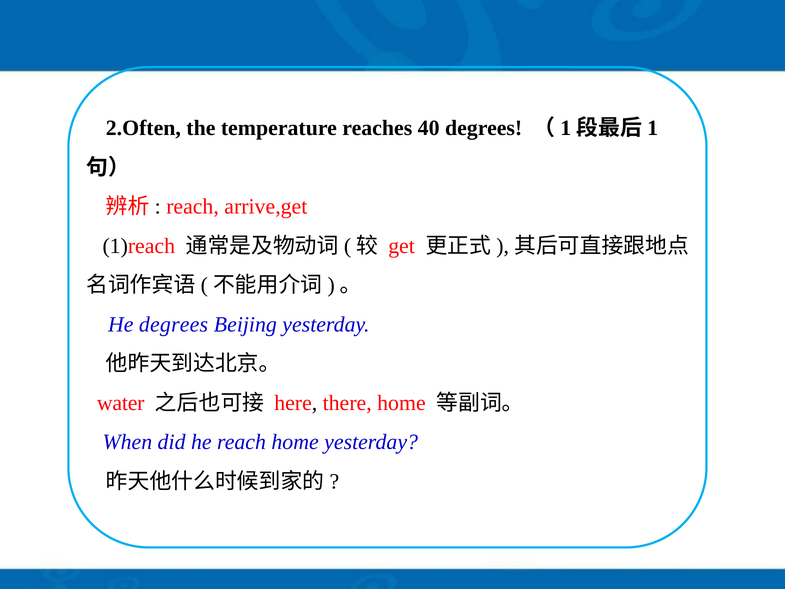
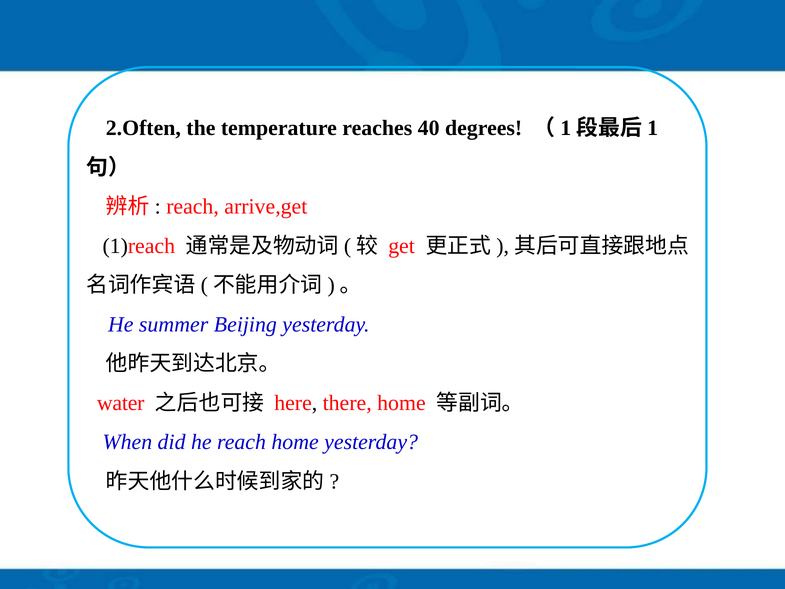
He degrees: degrees -> summer
